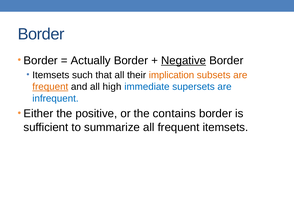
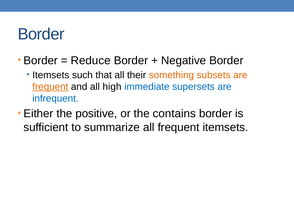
Actually: Actually -> Reduce
Negative underline: present -> none
implication: implication -> something
